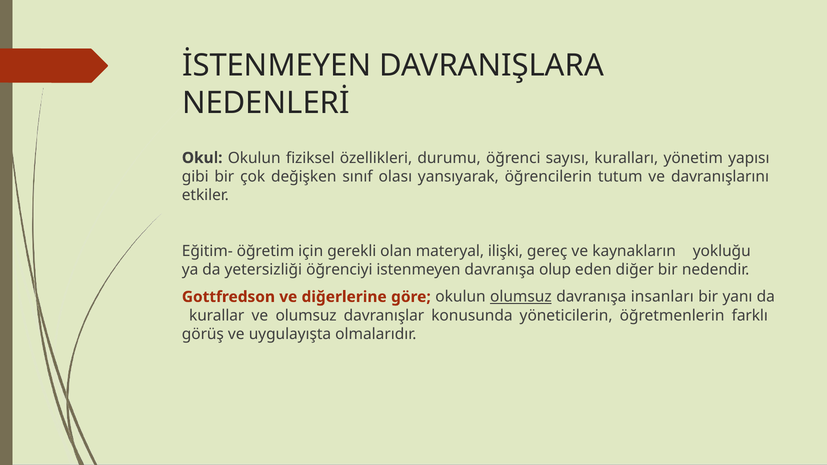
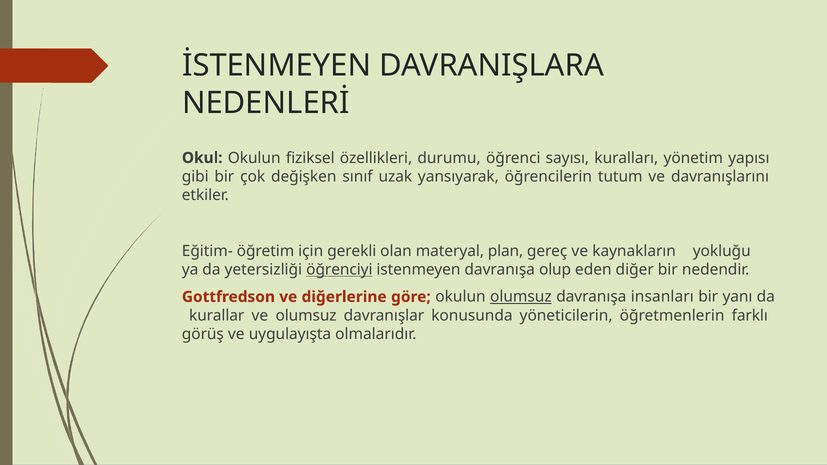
olası: olası -> uzak
ilişki: ilişki -> plan
öğrenciyi underline: none -> present
